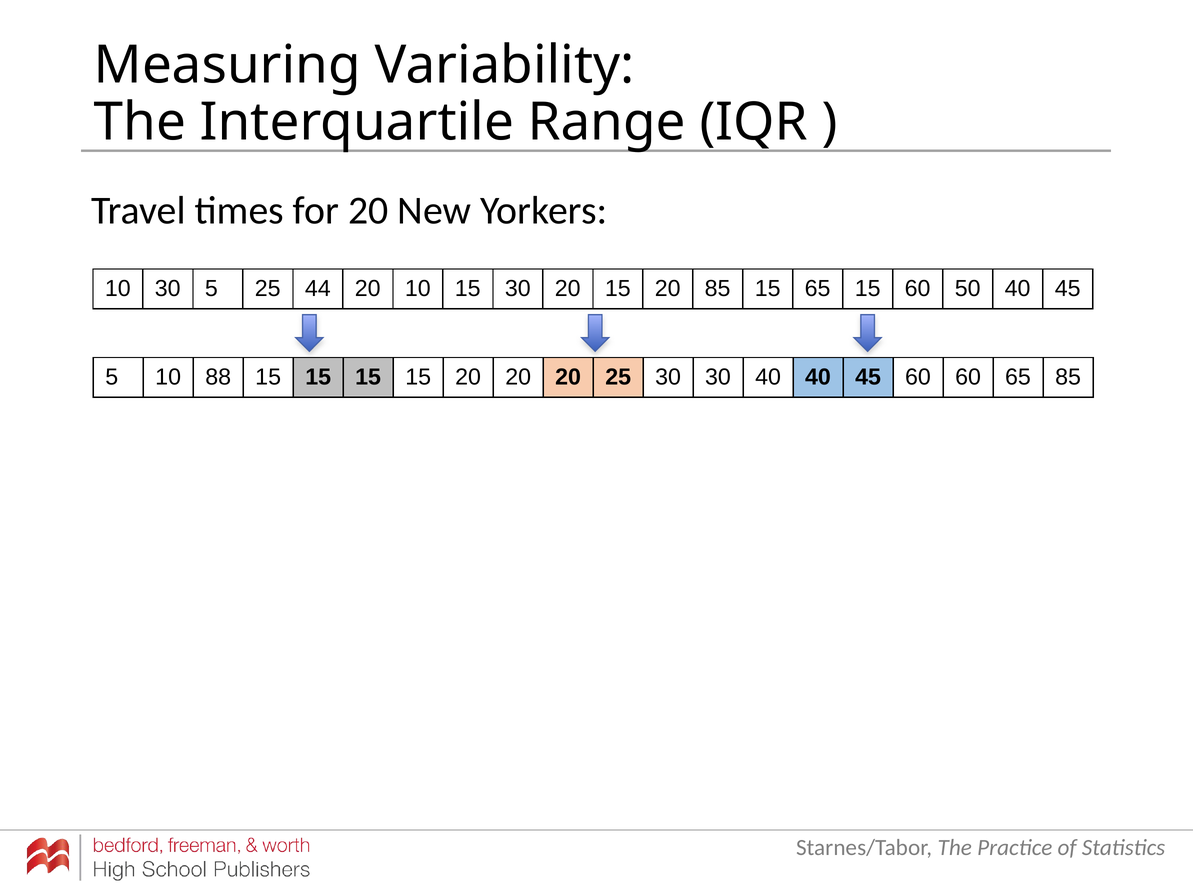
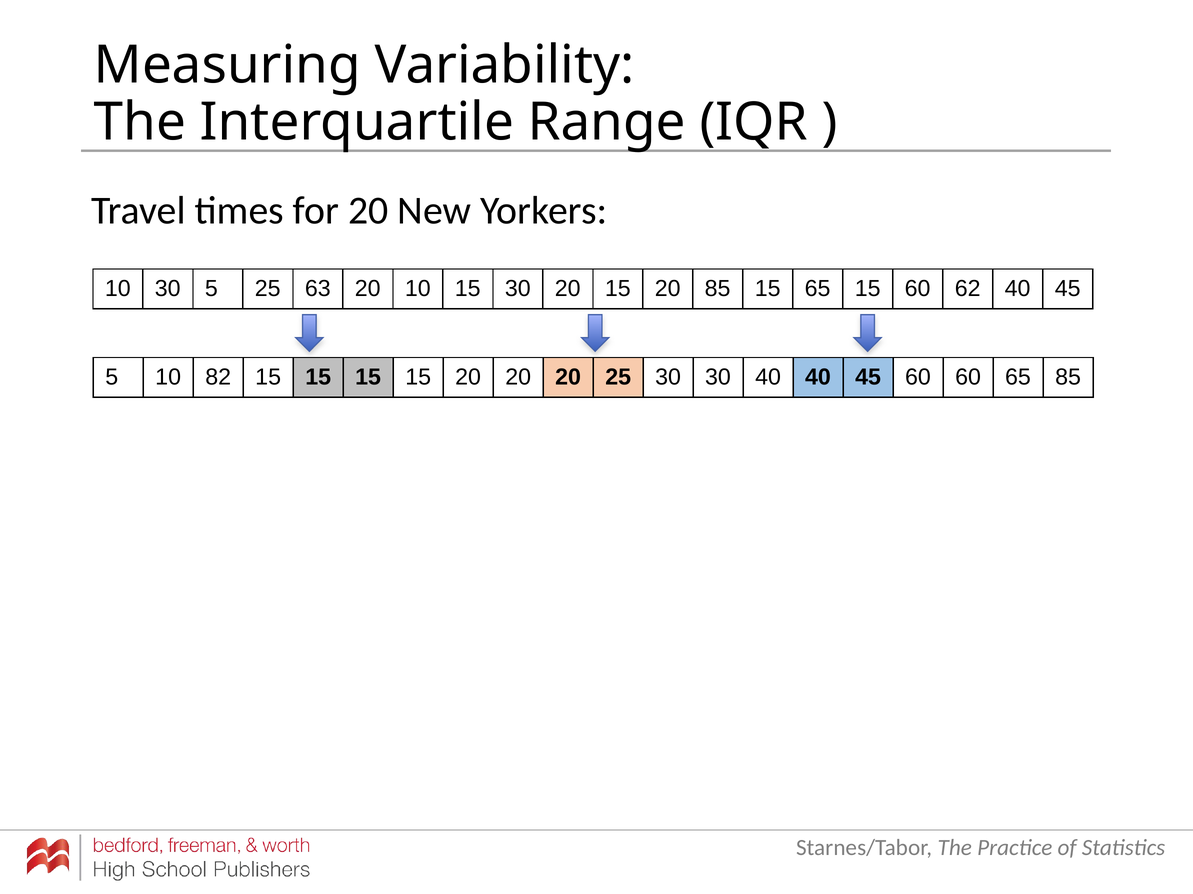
44: 44 -> 63
50: 50 -> 62
88: 88 -> 82
